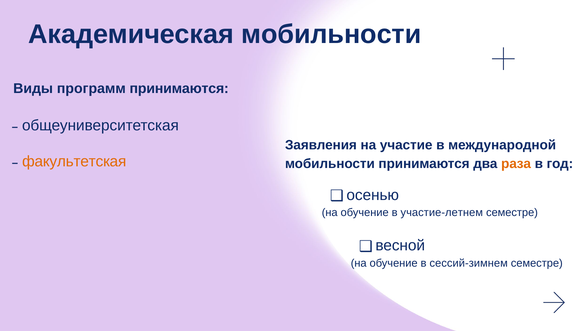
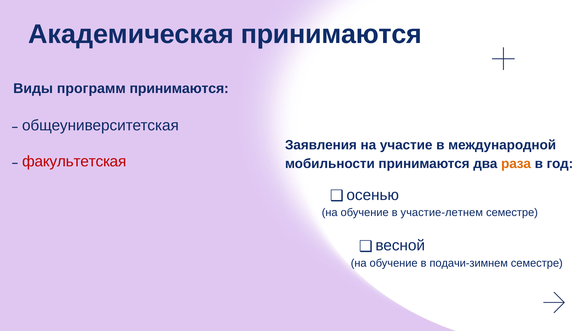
Академическая мобильности: мобильности -> принимаются
факультетская colour: orange -> red
сессий-зимнем: сессий-зимнем -> подачи-зимнем
